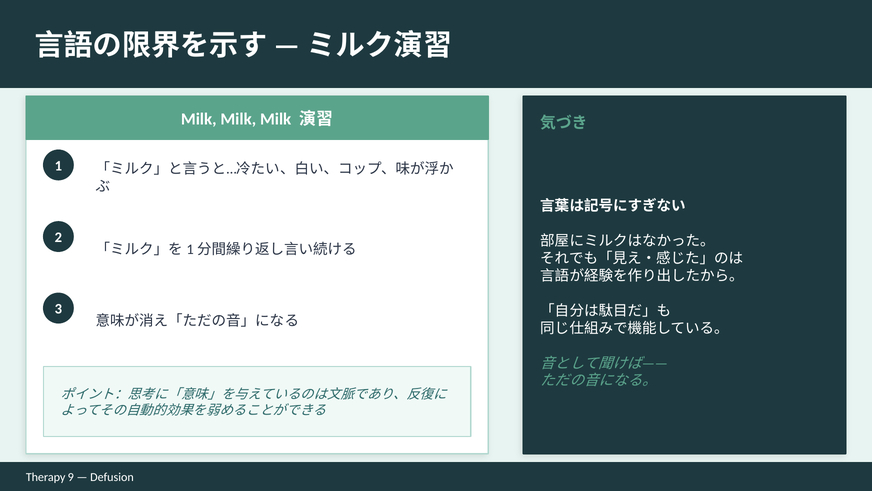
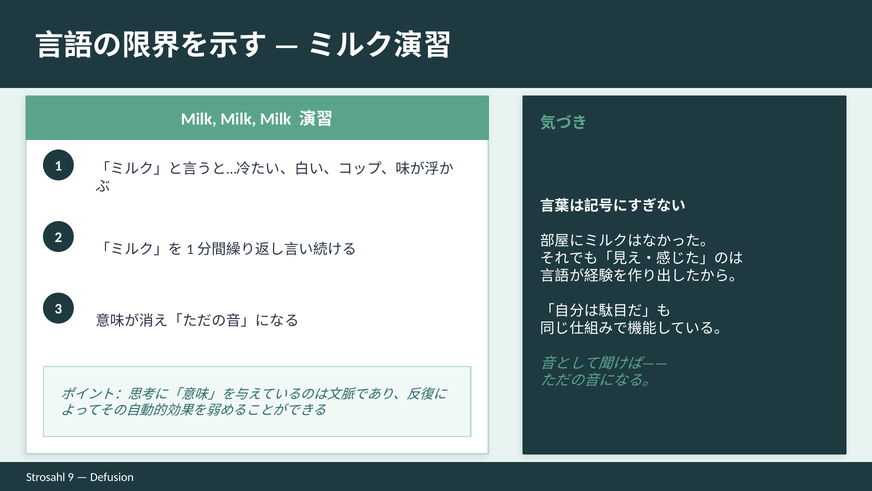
Therapy: Therapy -> Strosahl
